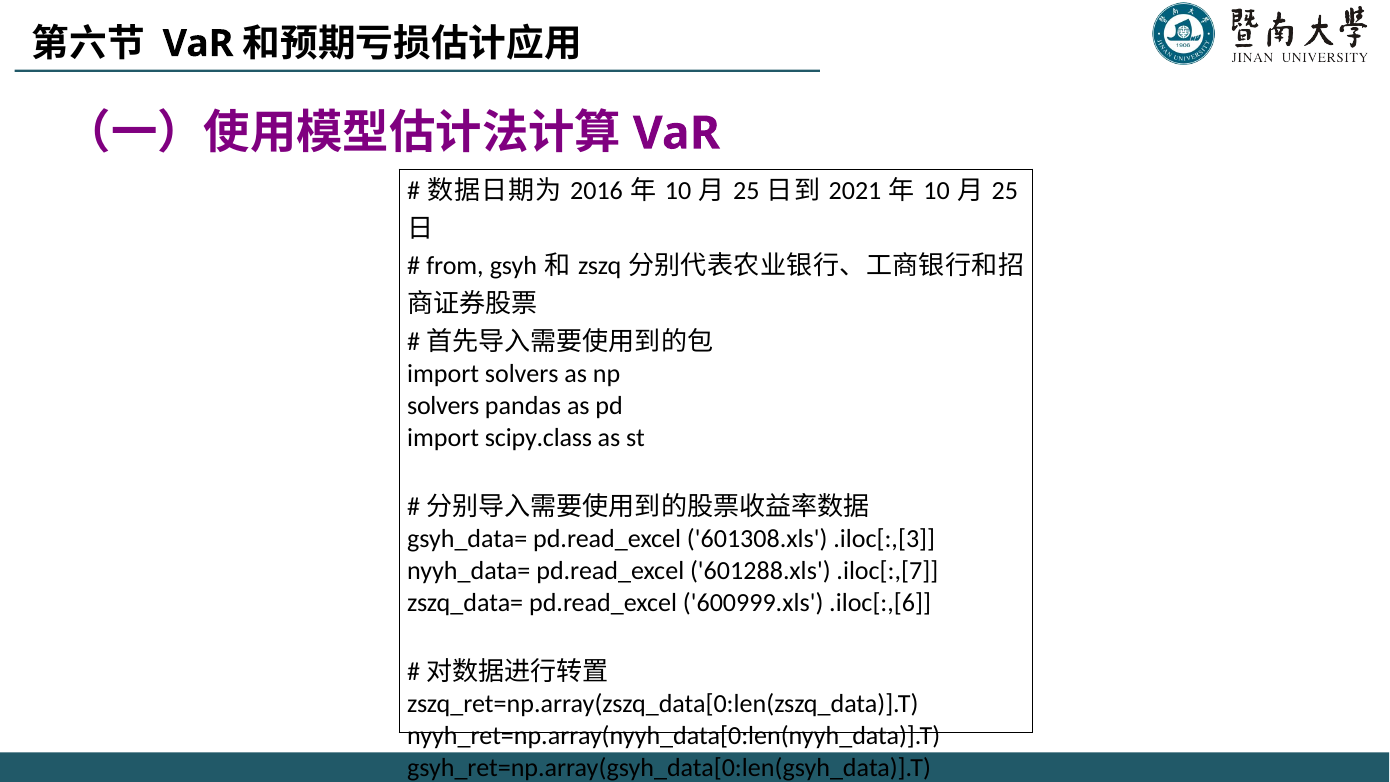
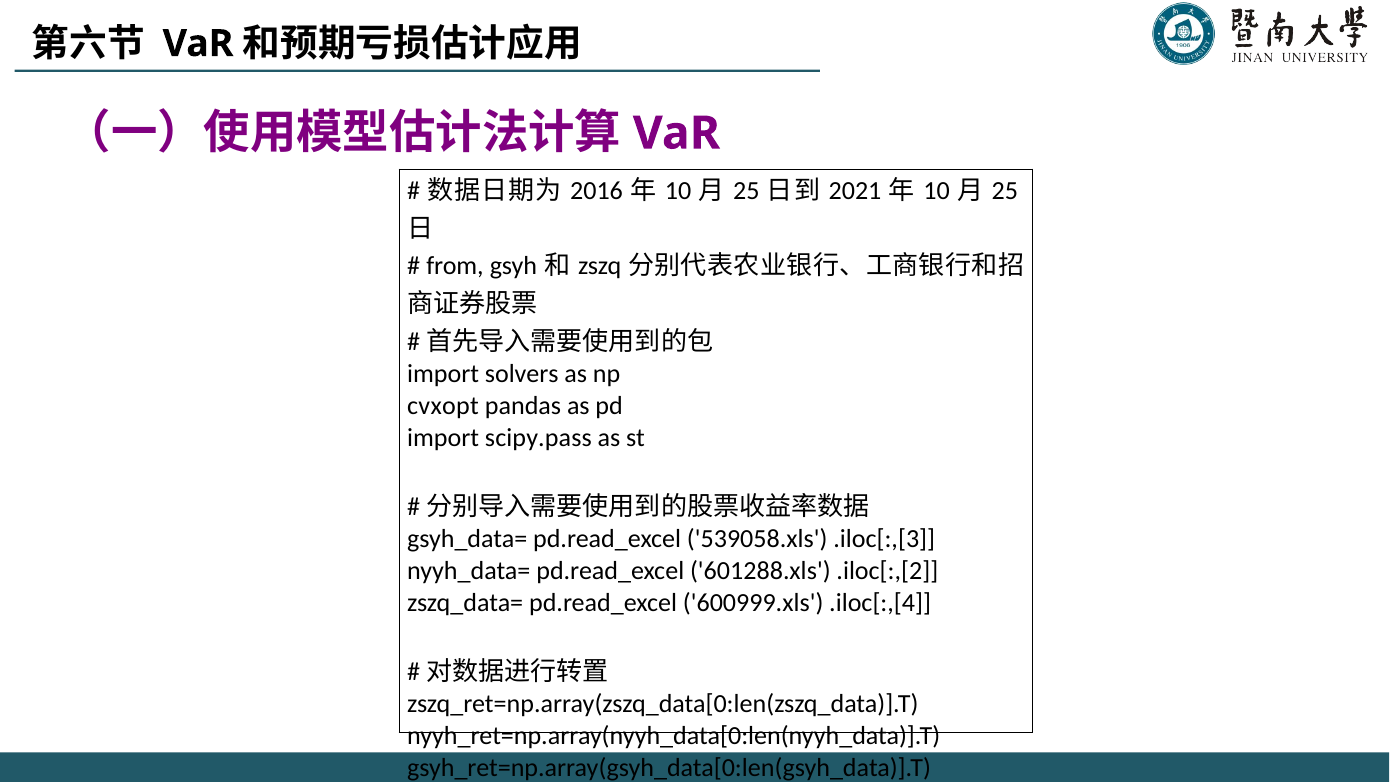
solvers at (443, 406): solvers -> cvxopt
scipy.class: scipy.class -> scipy.pass
601308.xls: 601308.xls -> 539058.xls
.iloc[:,[7: .iloc[:,[7 -> .iloc[:,[2
.iloc[:,[6: .iloc[:,[6 -> .iloc[:,[4
